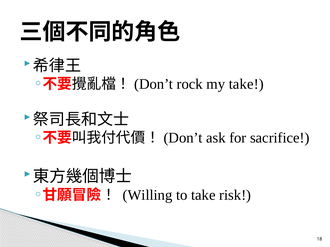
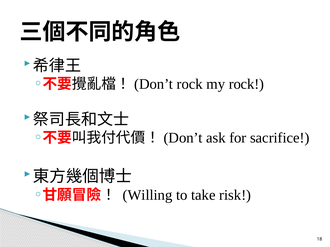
my take: take -> rock
